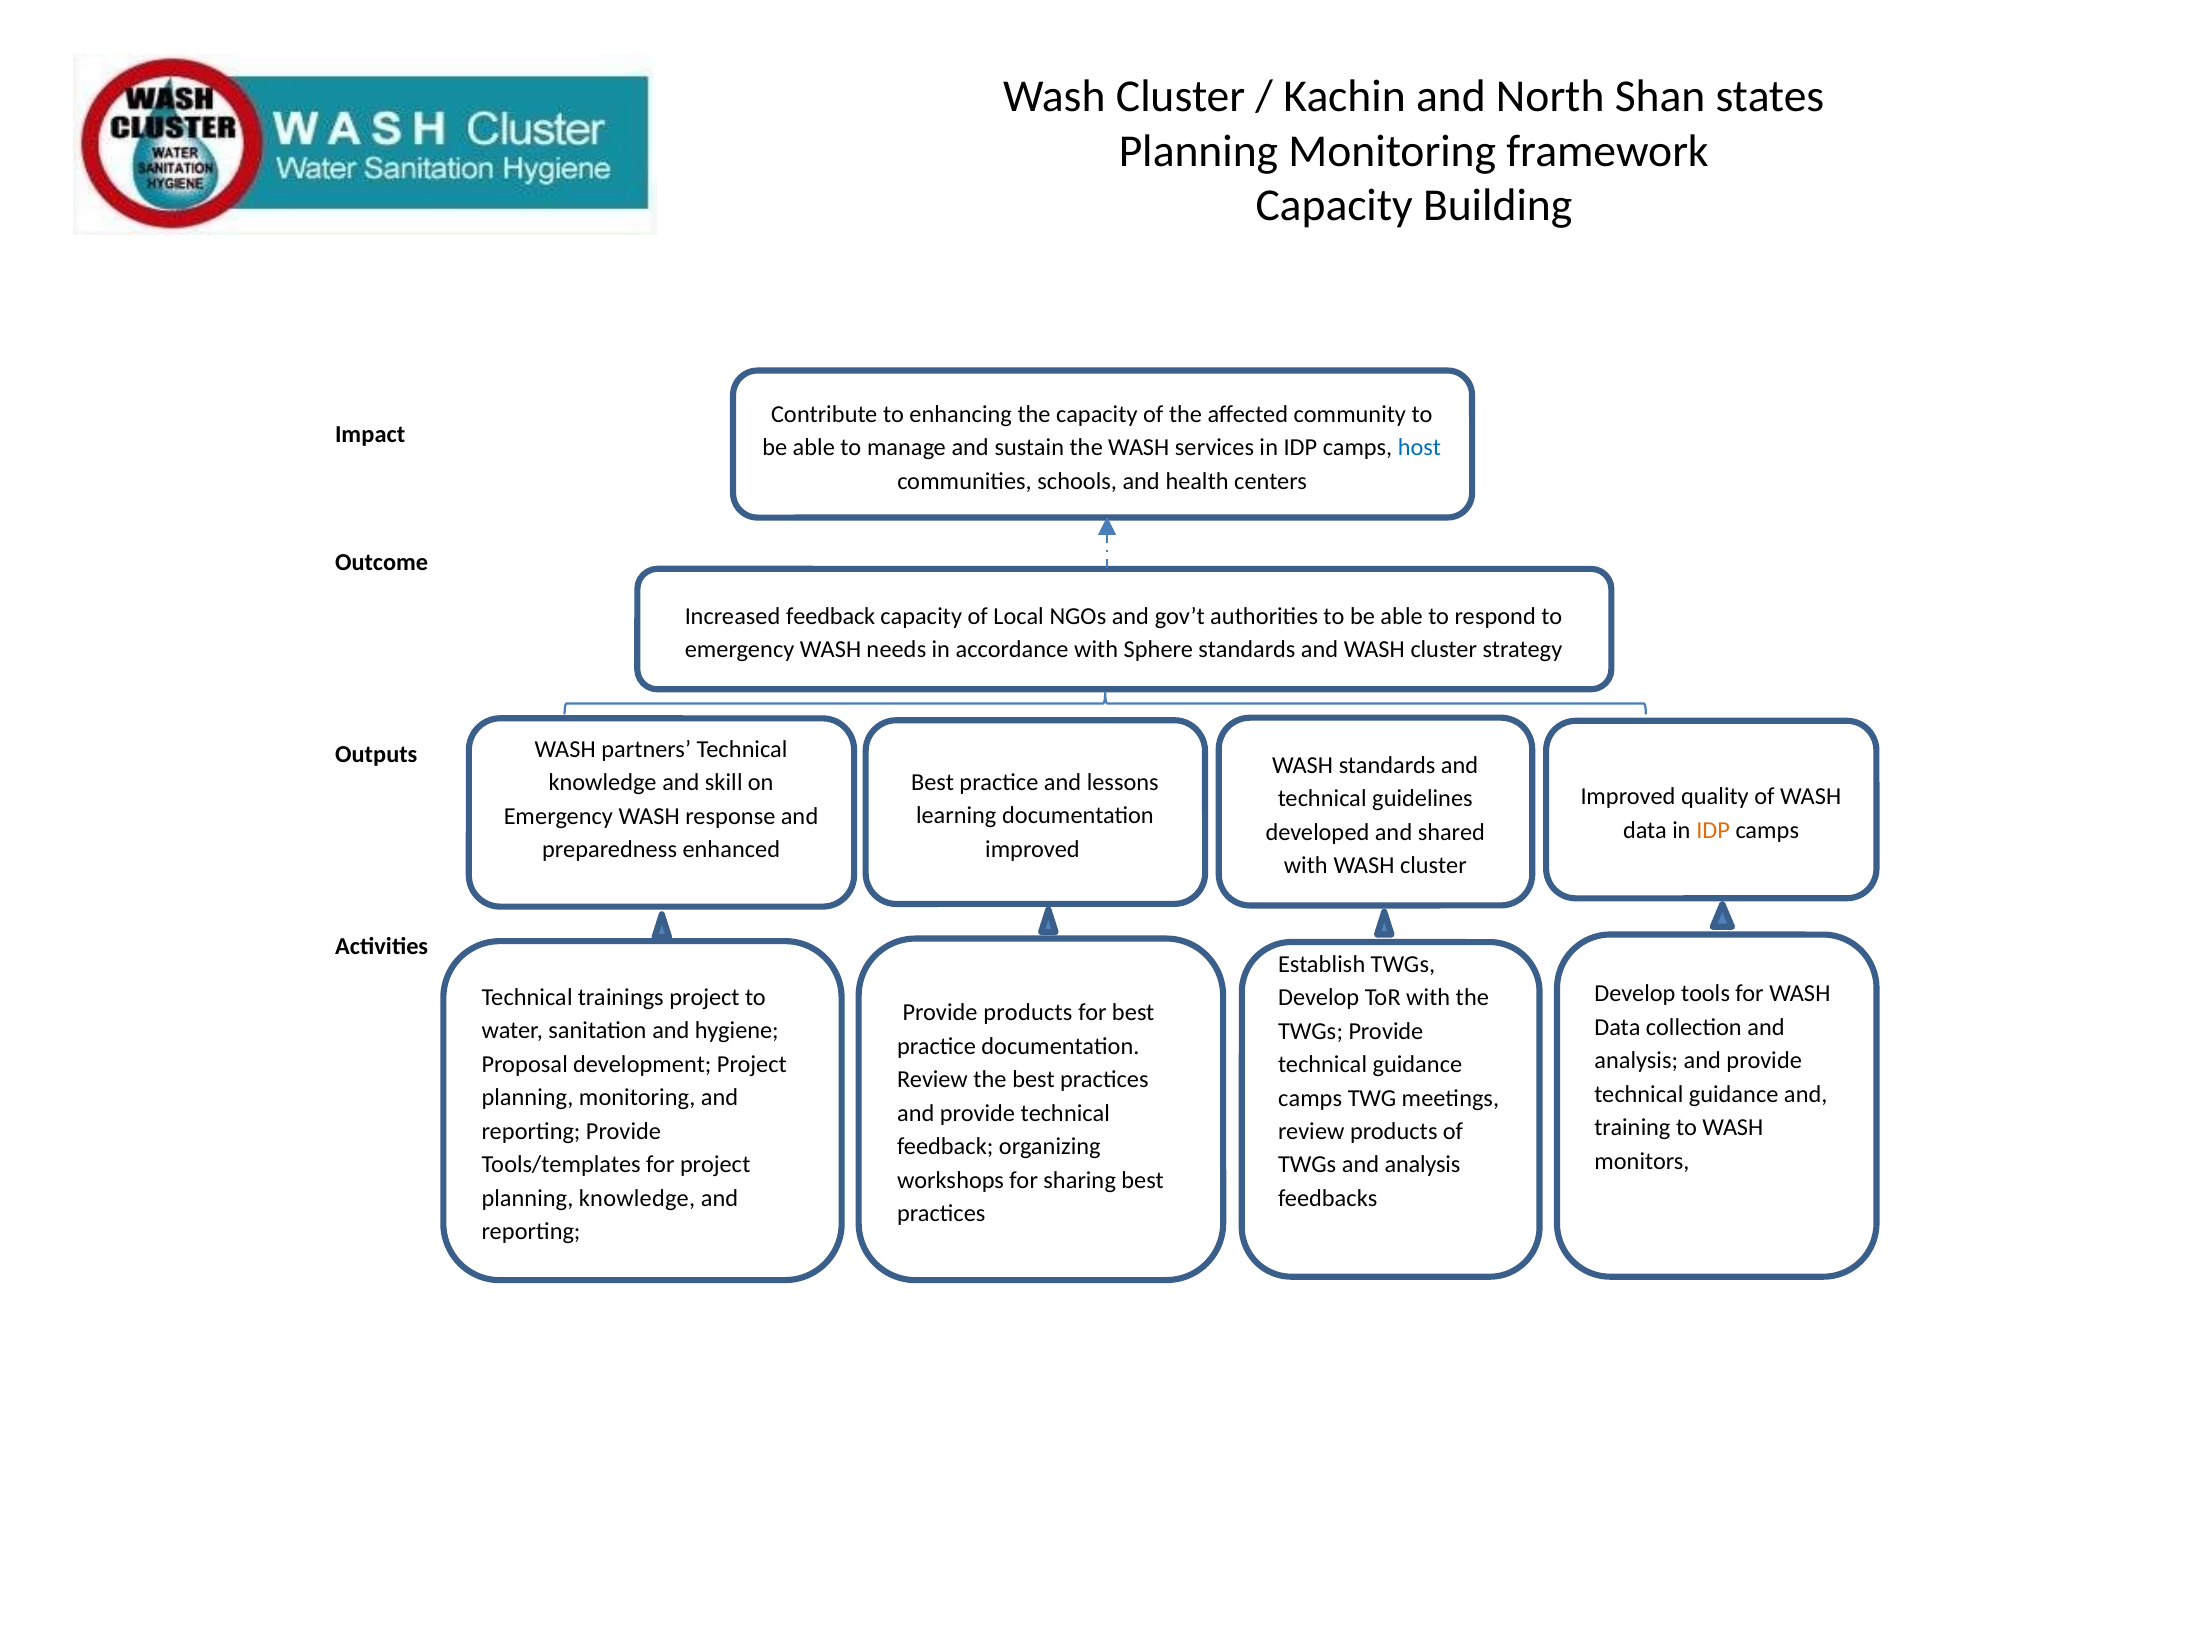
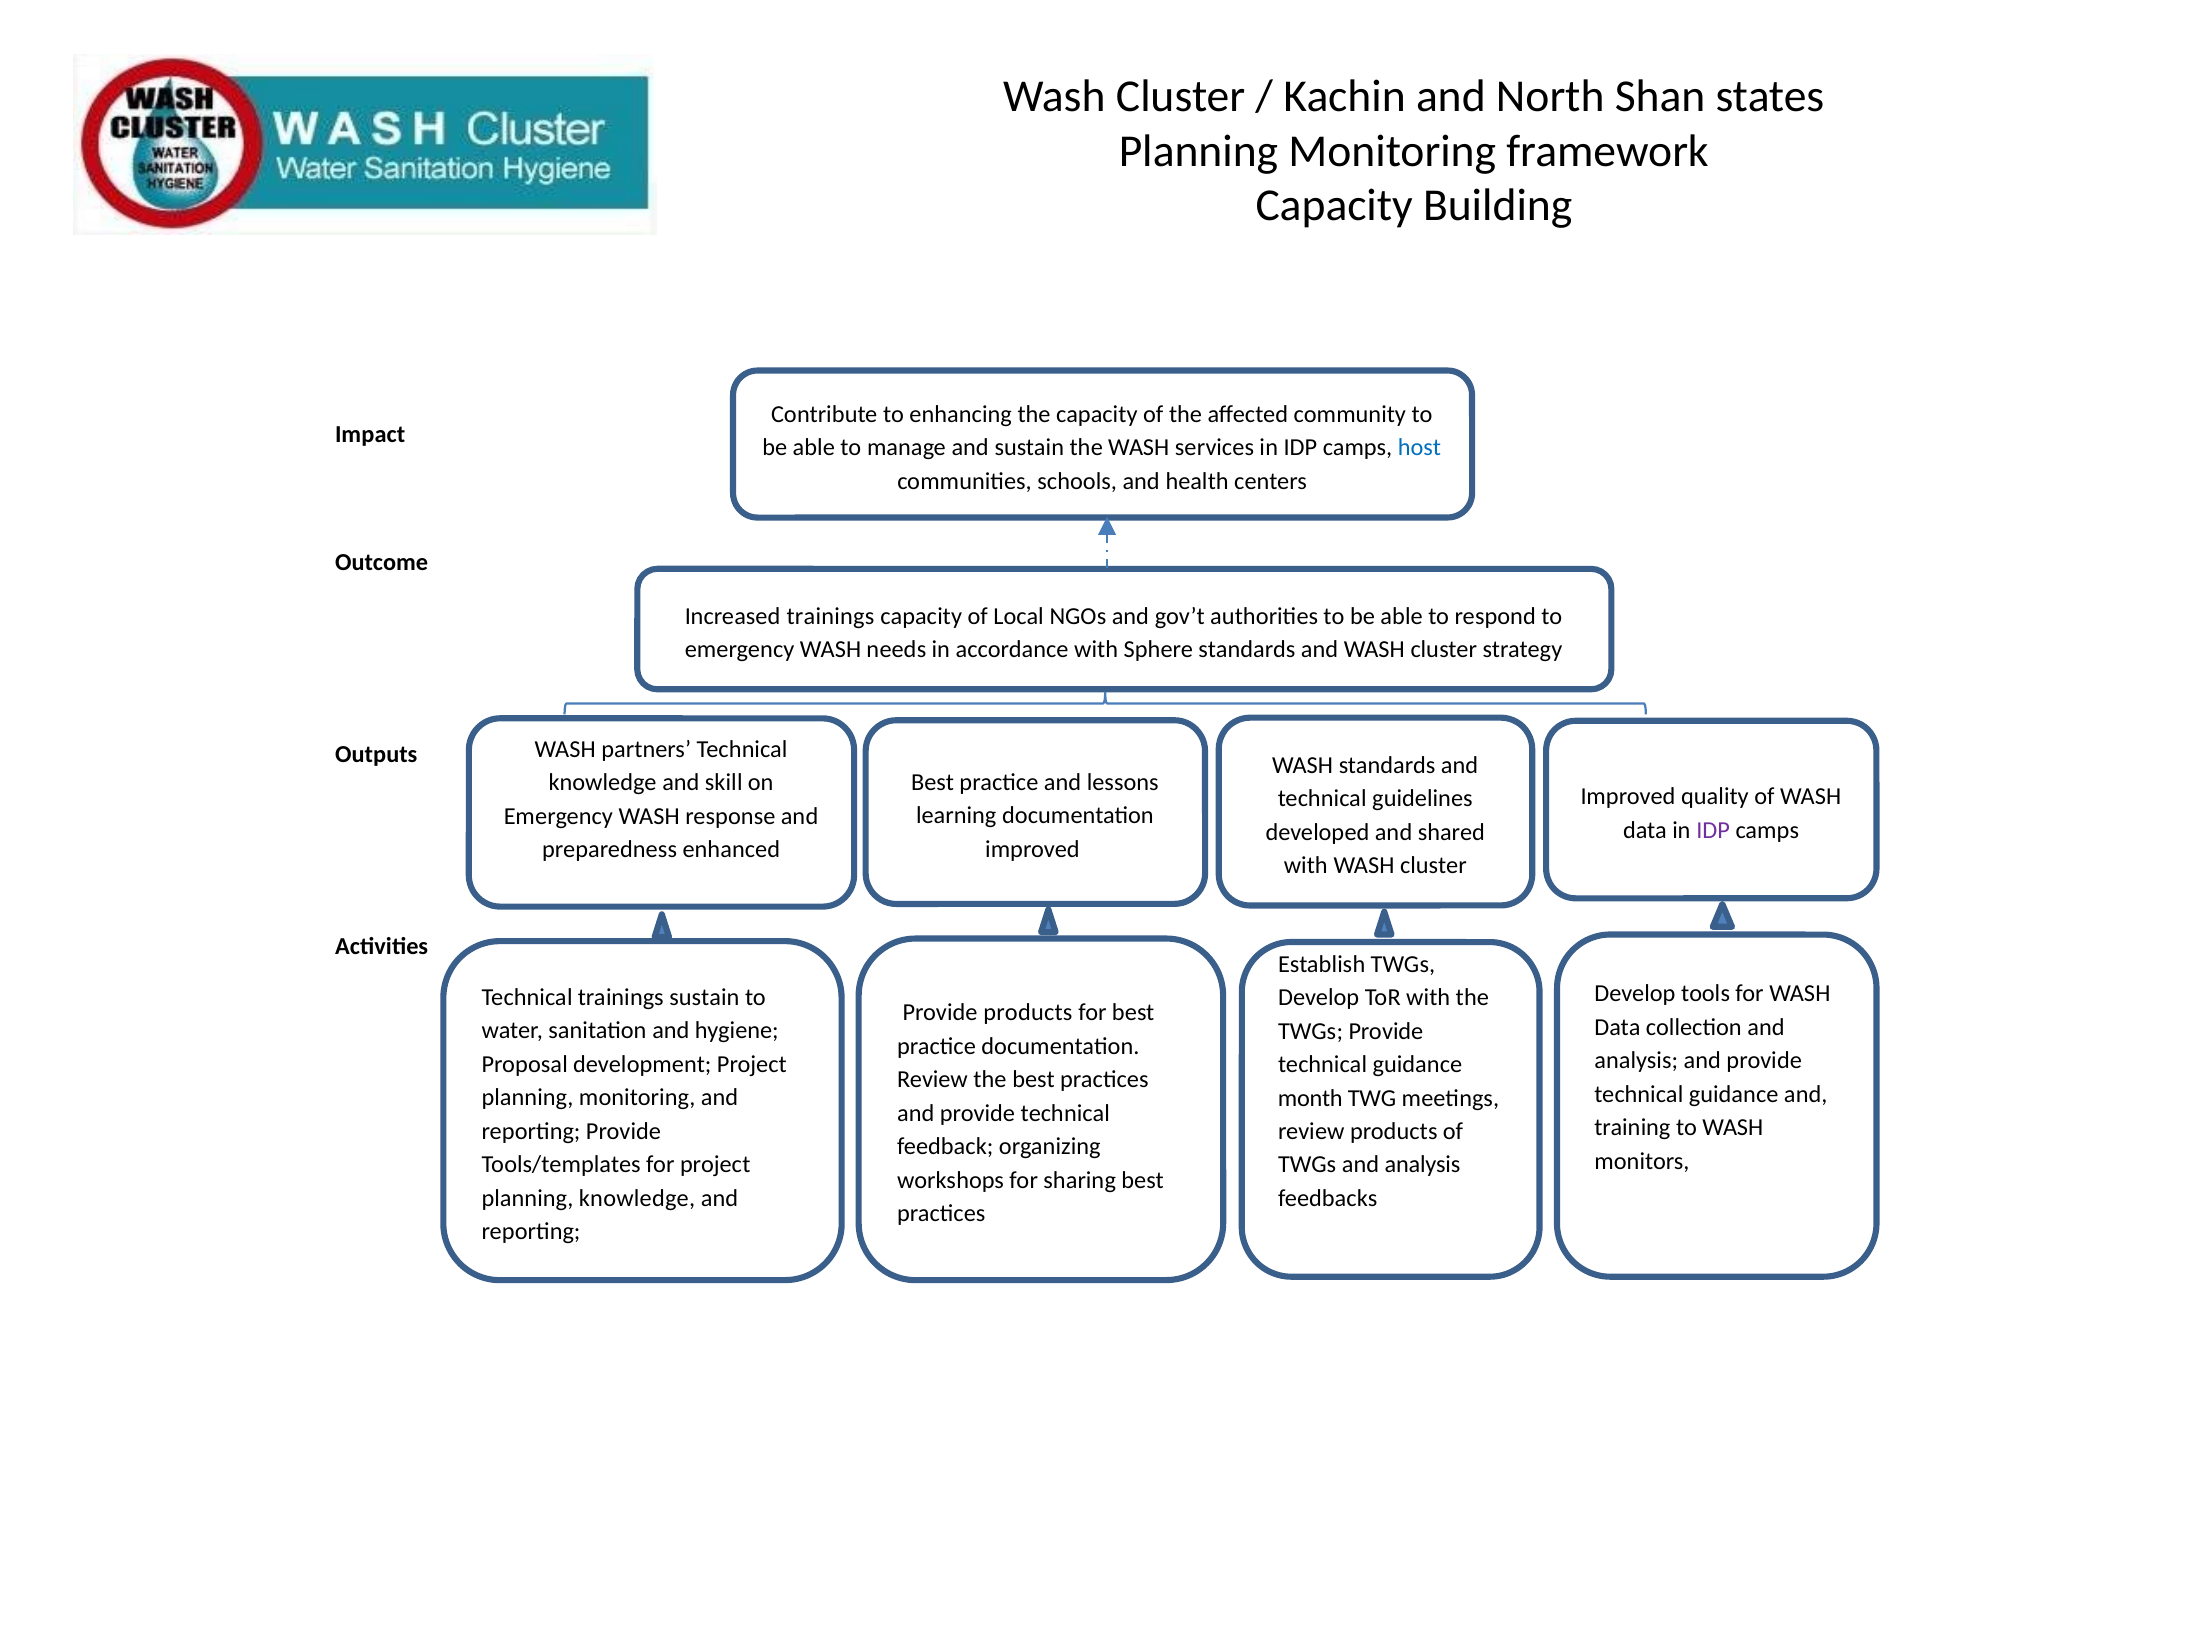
Increased feedback: feedback -> trainings
IDP at (1713, 830) colour: orange -> purple
trainings project: project -> sustain
camps at (1310, 1098): camps -> month
